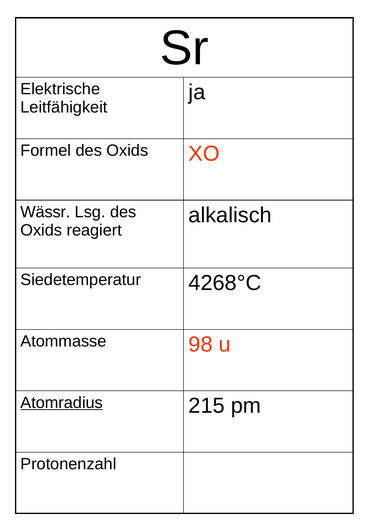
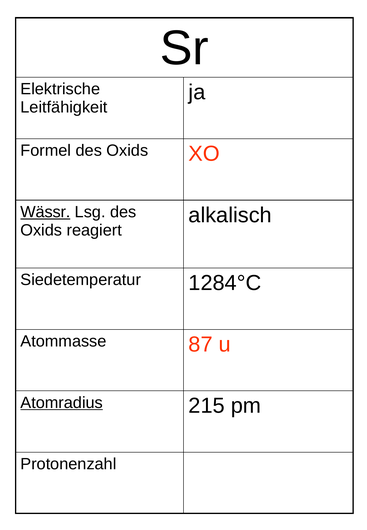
Wässr underline: none -> present
4268°C: 4268°C -> 1284°C
98: 98 -> 87
